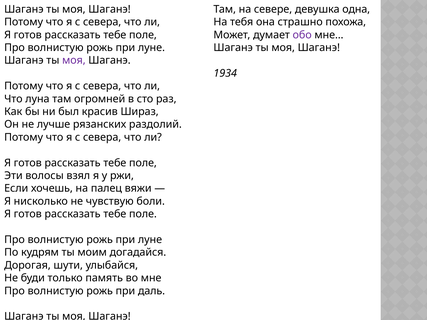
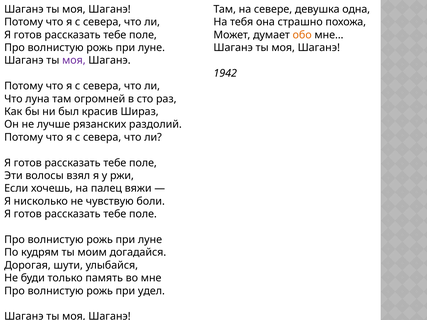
обо colour: purple -> orange
1934: 1934 -> 1942
даль: даль -> удел
